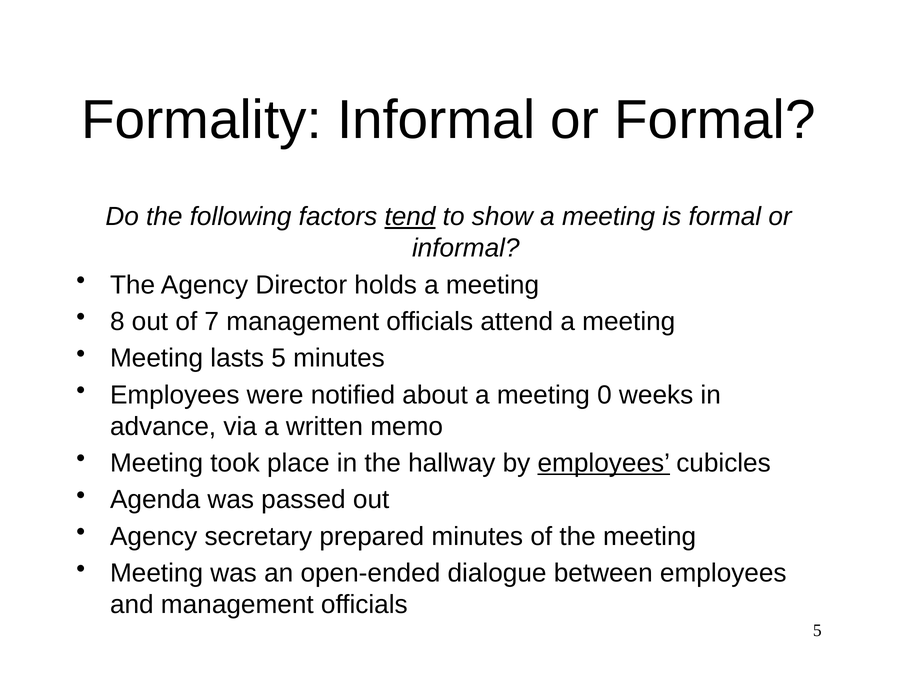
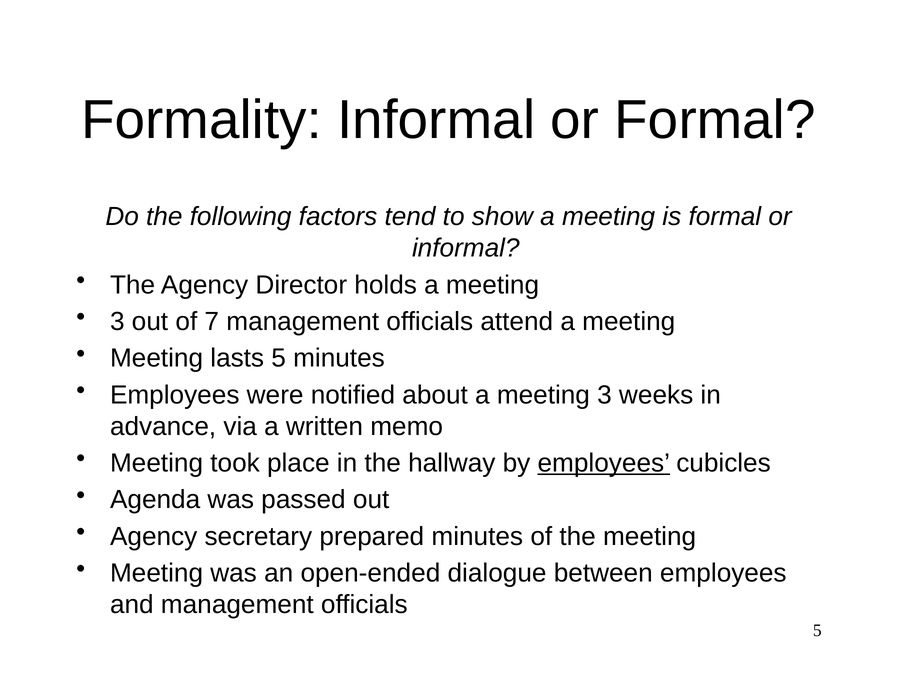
tend underline: present -> none
8 at (117, 321): 8 -> 3
meeting 0: 0 -> 3
